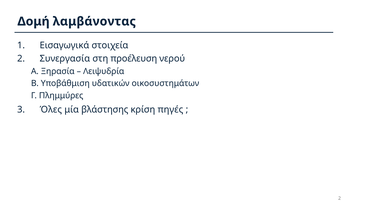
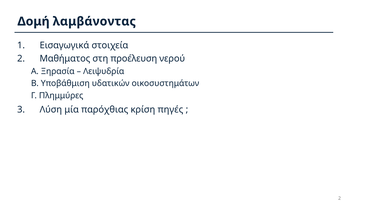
Συνεργασία: Συνεργασία -> Μαθήματος
Όλες: Όλες -> Λύση
βλάστησης: βλάστησης -> παρόχθιας
